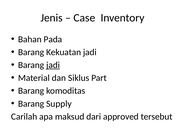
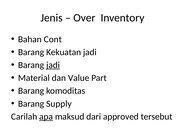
Case: Case -> Over
Pada: Pada -> Cont
Siklus: Siklus -> Value
apa underline: none -> present
